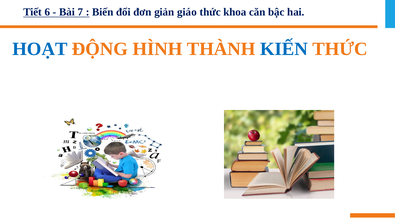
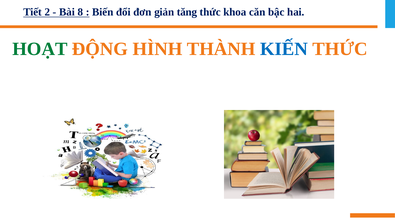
6: 6 -> 2
7: 7 -> 8
giáo: giáo -> tăng
HOẠT colour: blue -> green
